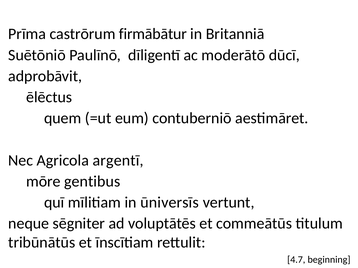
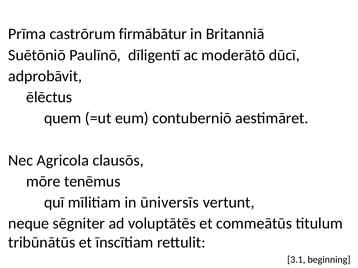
argentī: argentī -> clausōs
gentibus: gentibus -> tenēmus
4.7: 4.7 -> 3.1
